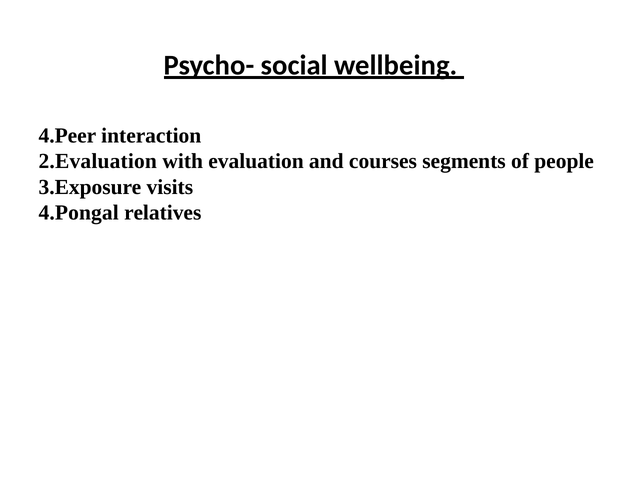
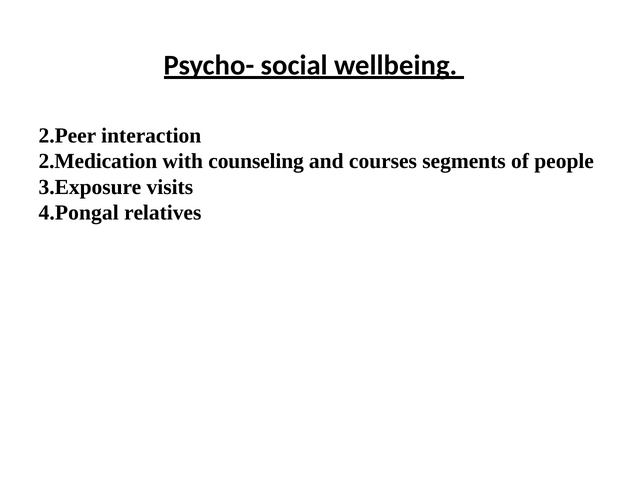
4.Peer: 4.Peer -> 2.Peer
2.Evaluation: 2.Evaluation -> 2.Medication
evaluation: evaluation -> counseling
